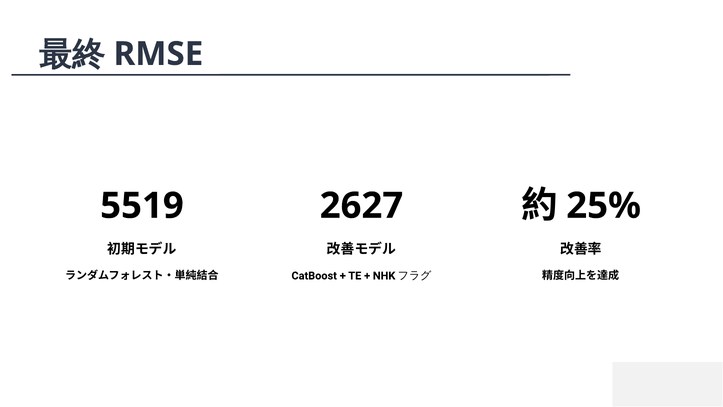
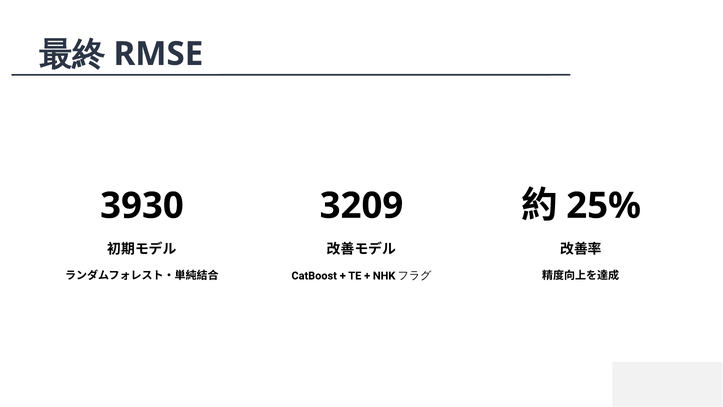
5519: 5519 -> 3930
2627: 2627 -> 3209
